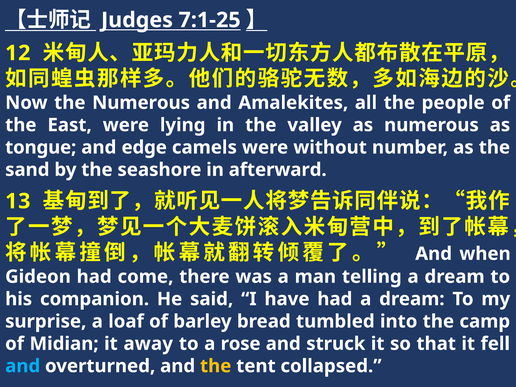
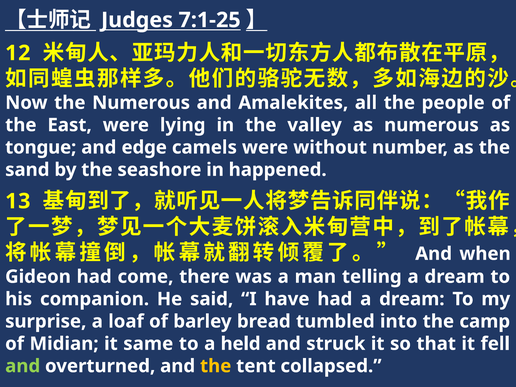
afterward: afterward -> happened
away: away -> same
rose: rose -> held
and at (23, 366) colour: light blue -> light green
